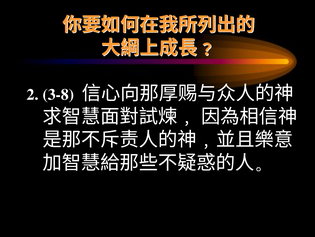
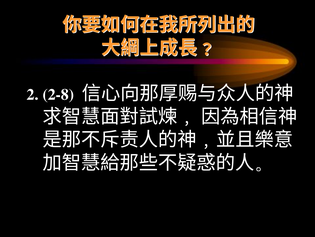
3-8: 3-8 -> 2-8
